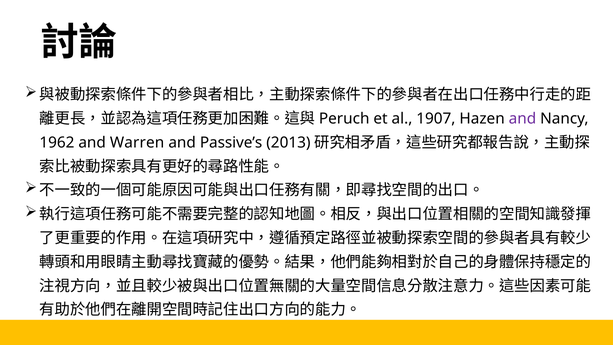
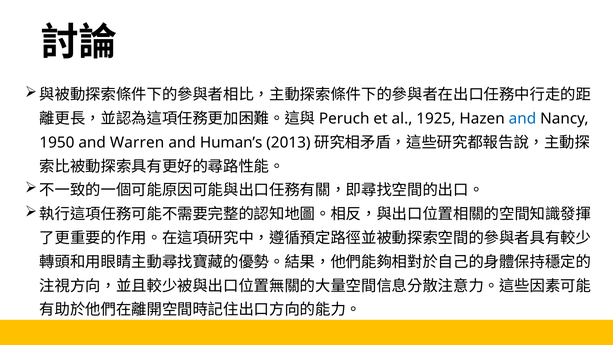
1907: 1907 -> 1925
and at (522, 119) colour: purple -> blue
1962: 1962 -> 1950
Passive’s: Passive’s -> Human’s
